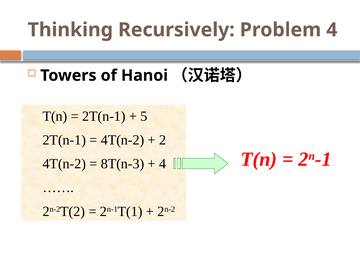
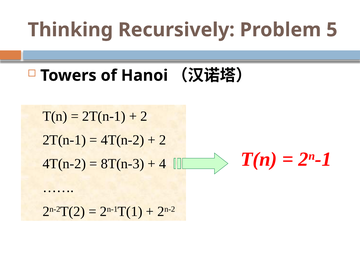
Problem 4: 4 -> 5
5 at (144, 116): 5 -> 2
